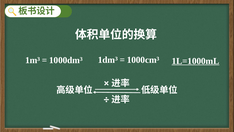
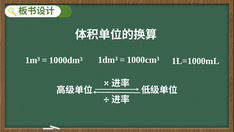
1L=1000mL underline: present -> none
